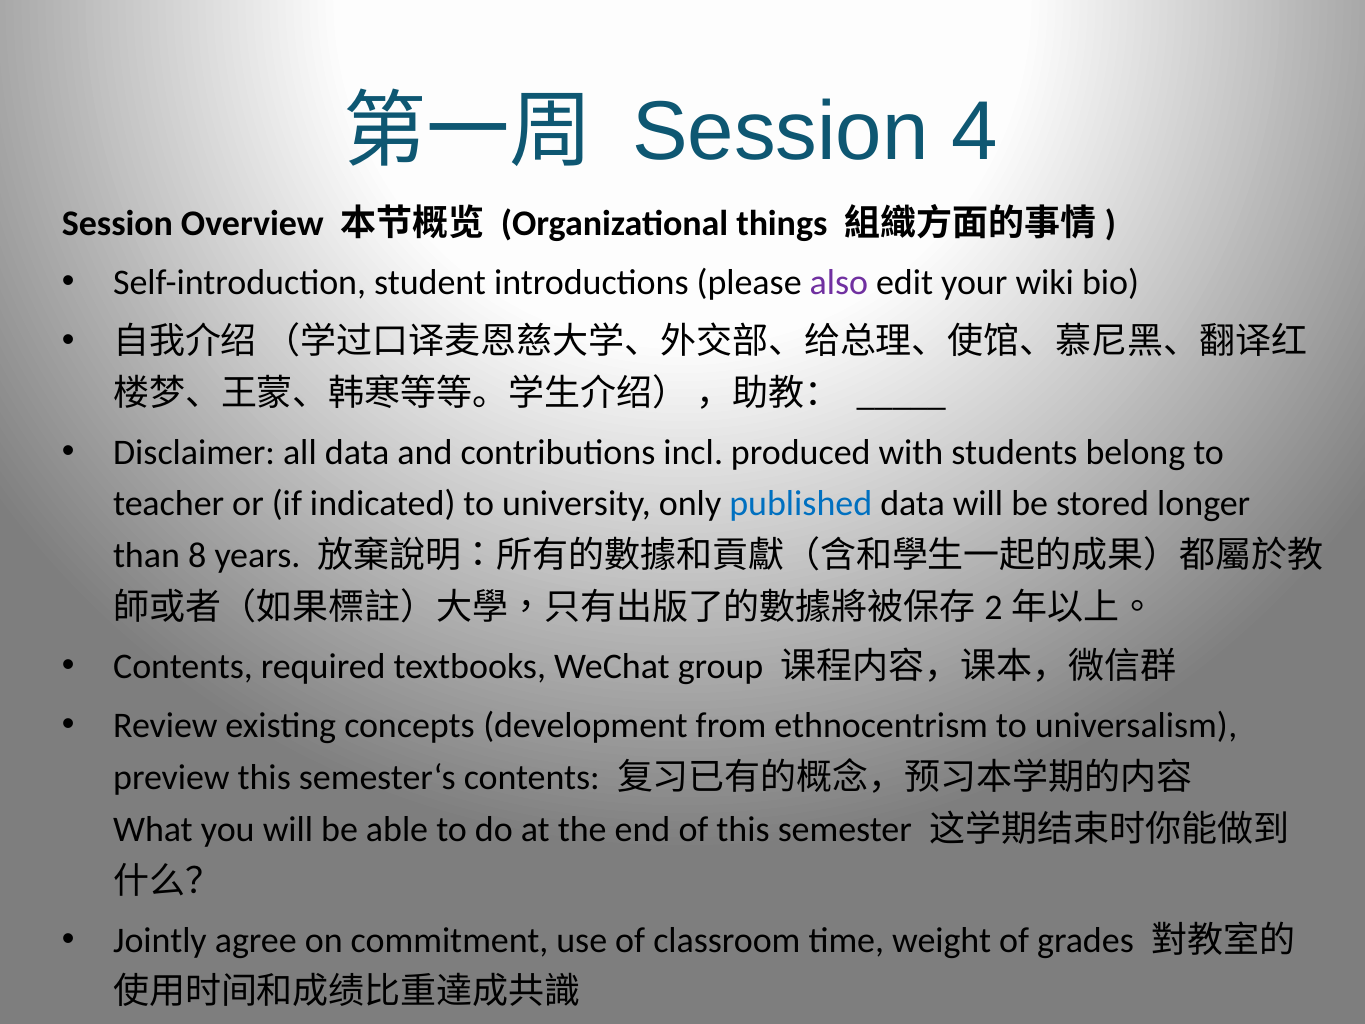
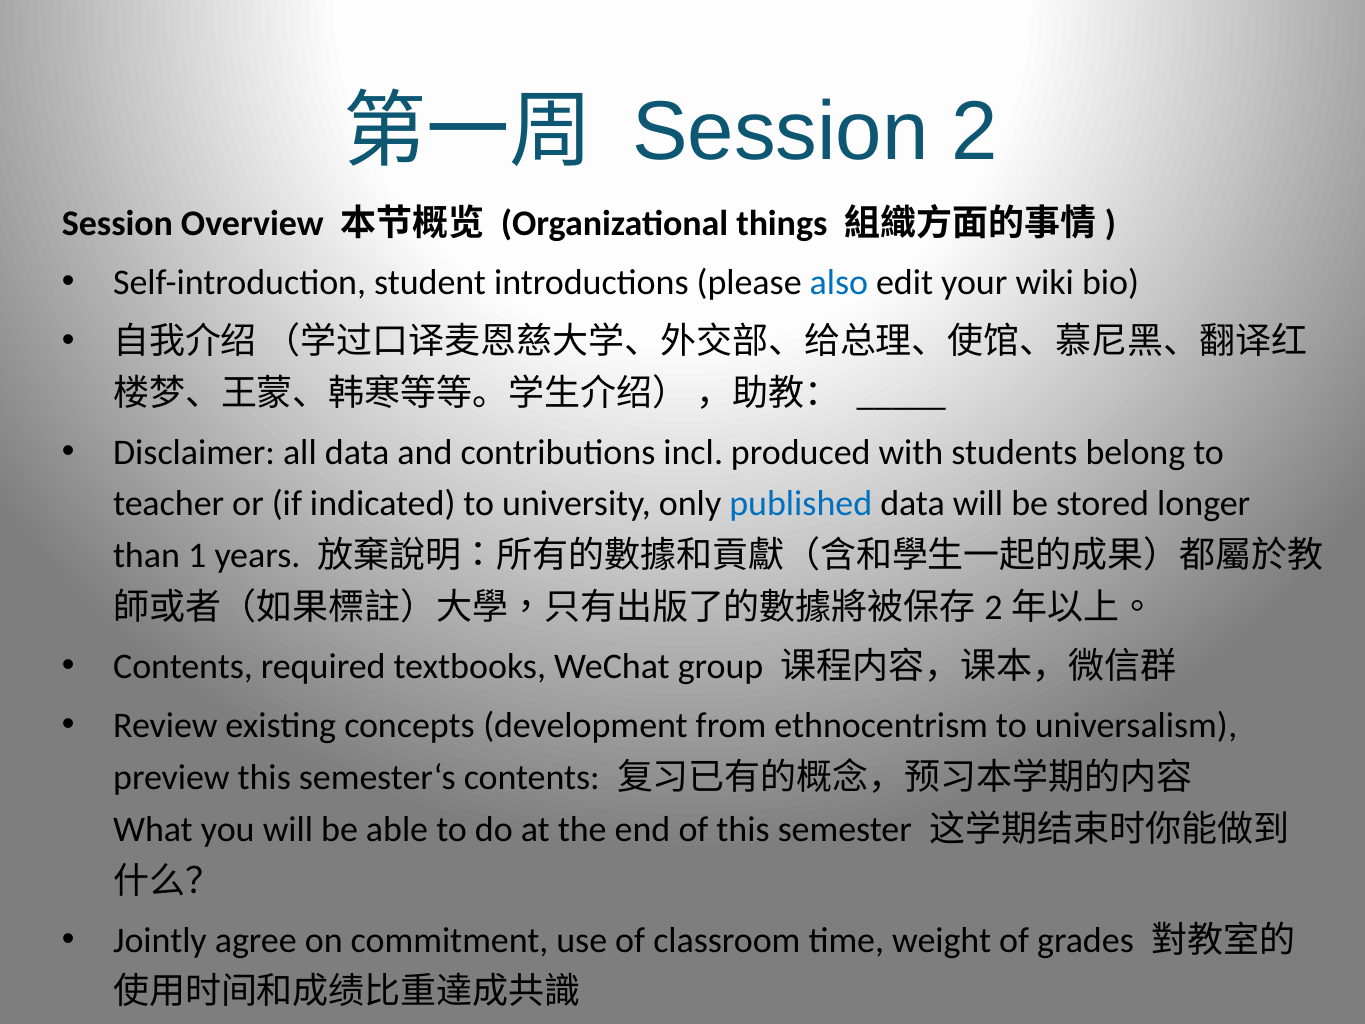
4: 4 -> 2
also colour: purple -> blue
8: 8 -> 1
